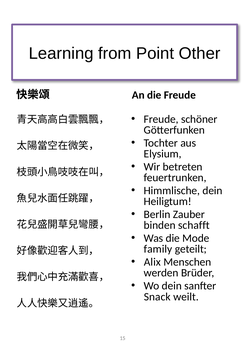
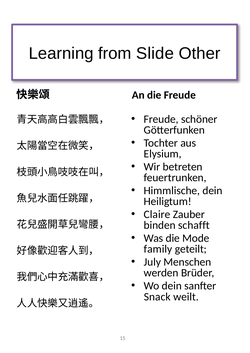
Point: Point -> Slide
Berlin: Berlin -> Claire
Alix: Alix -> July
